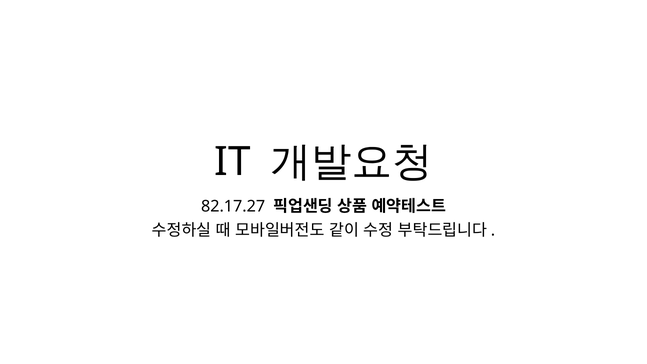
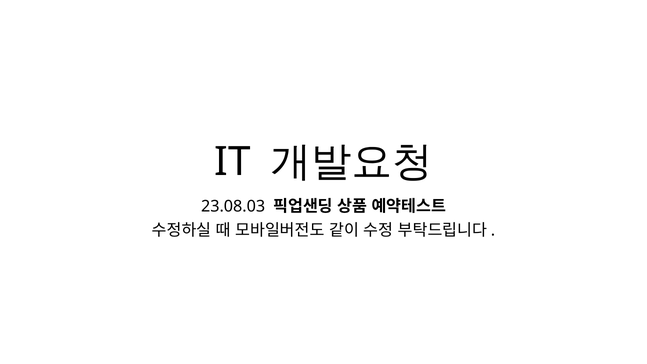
82.17.27: 82.17.27 -> 23.08.03
